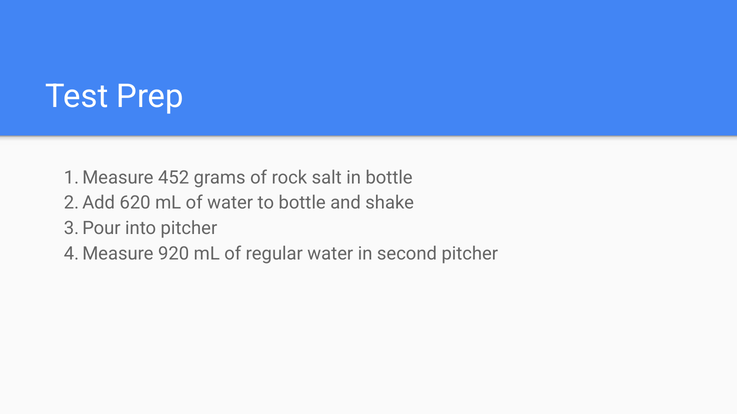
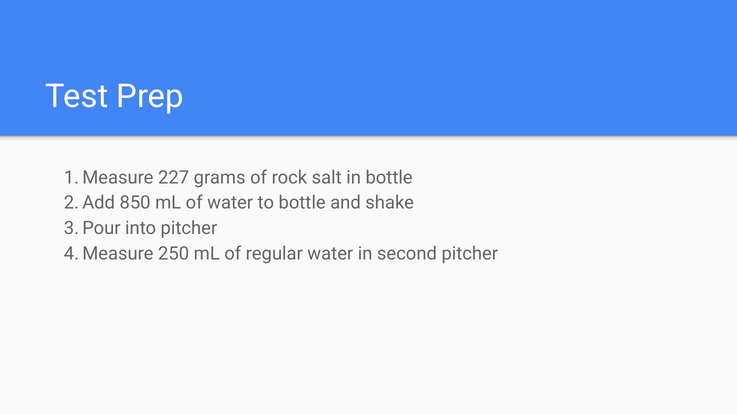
452: 452 -> 227
620: 620 -> 850
920: 920 -> 250
